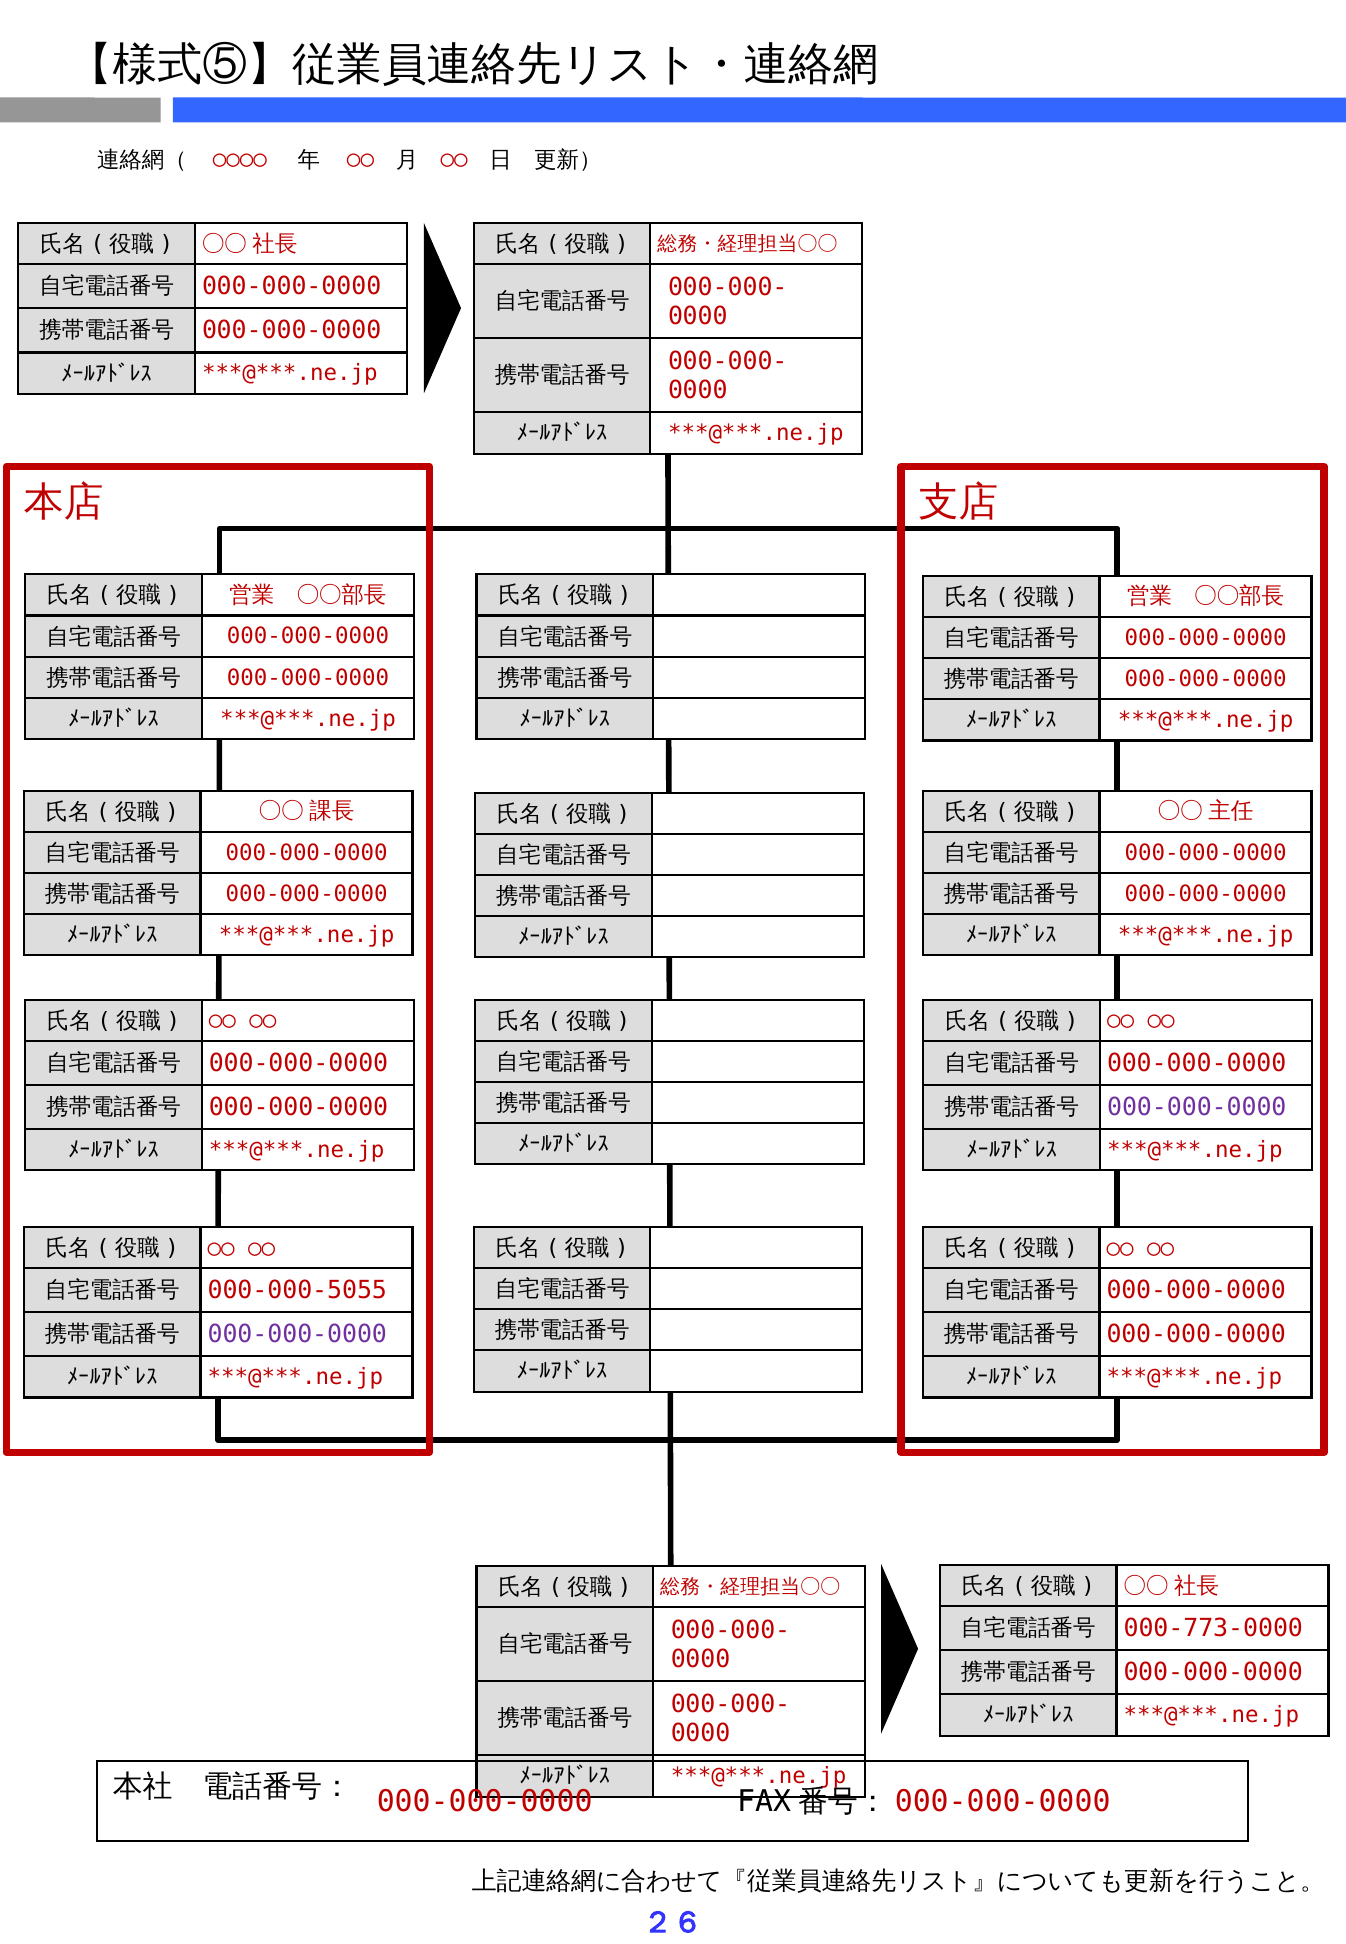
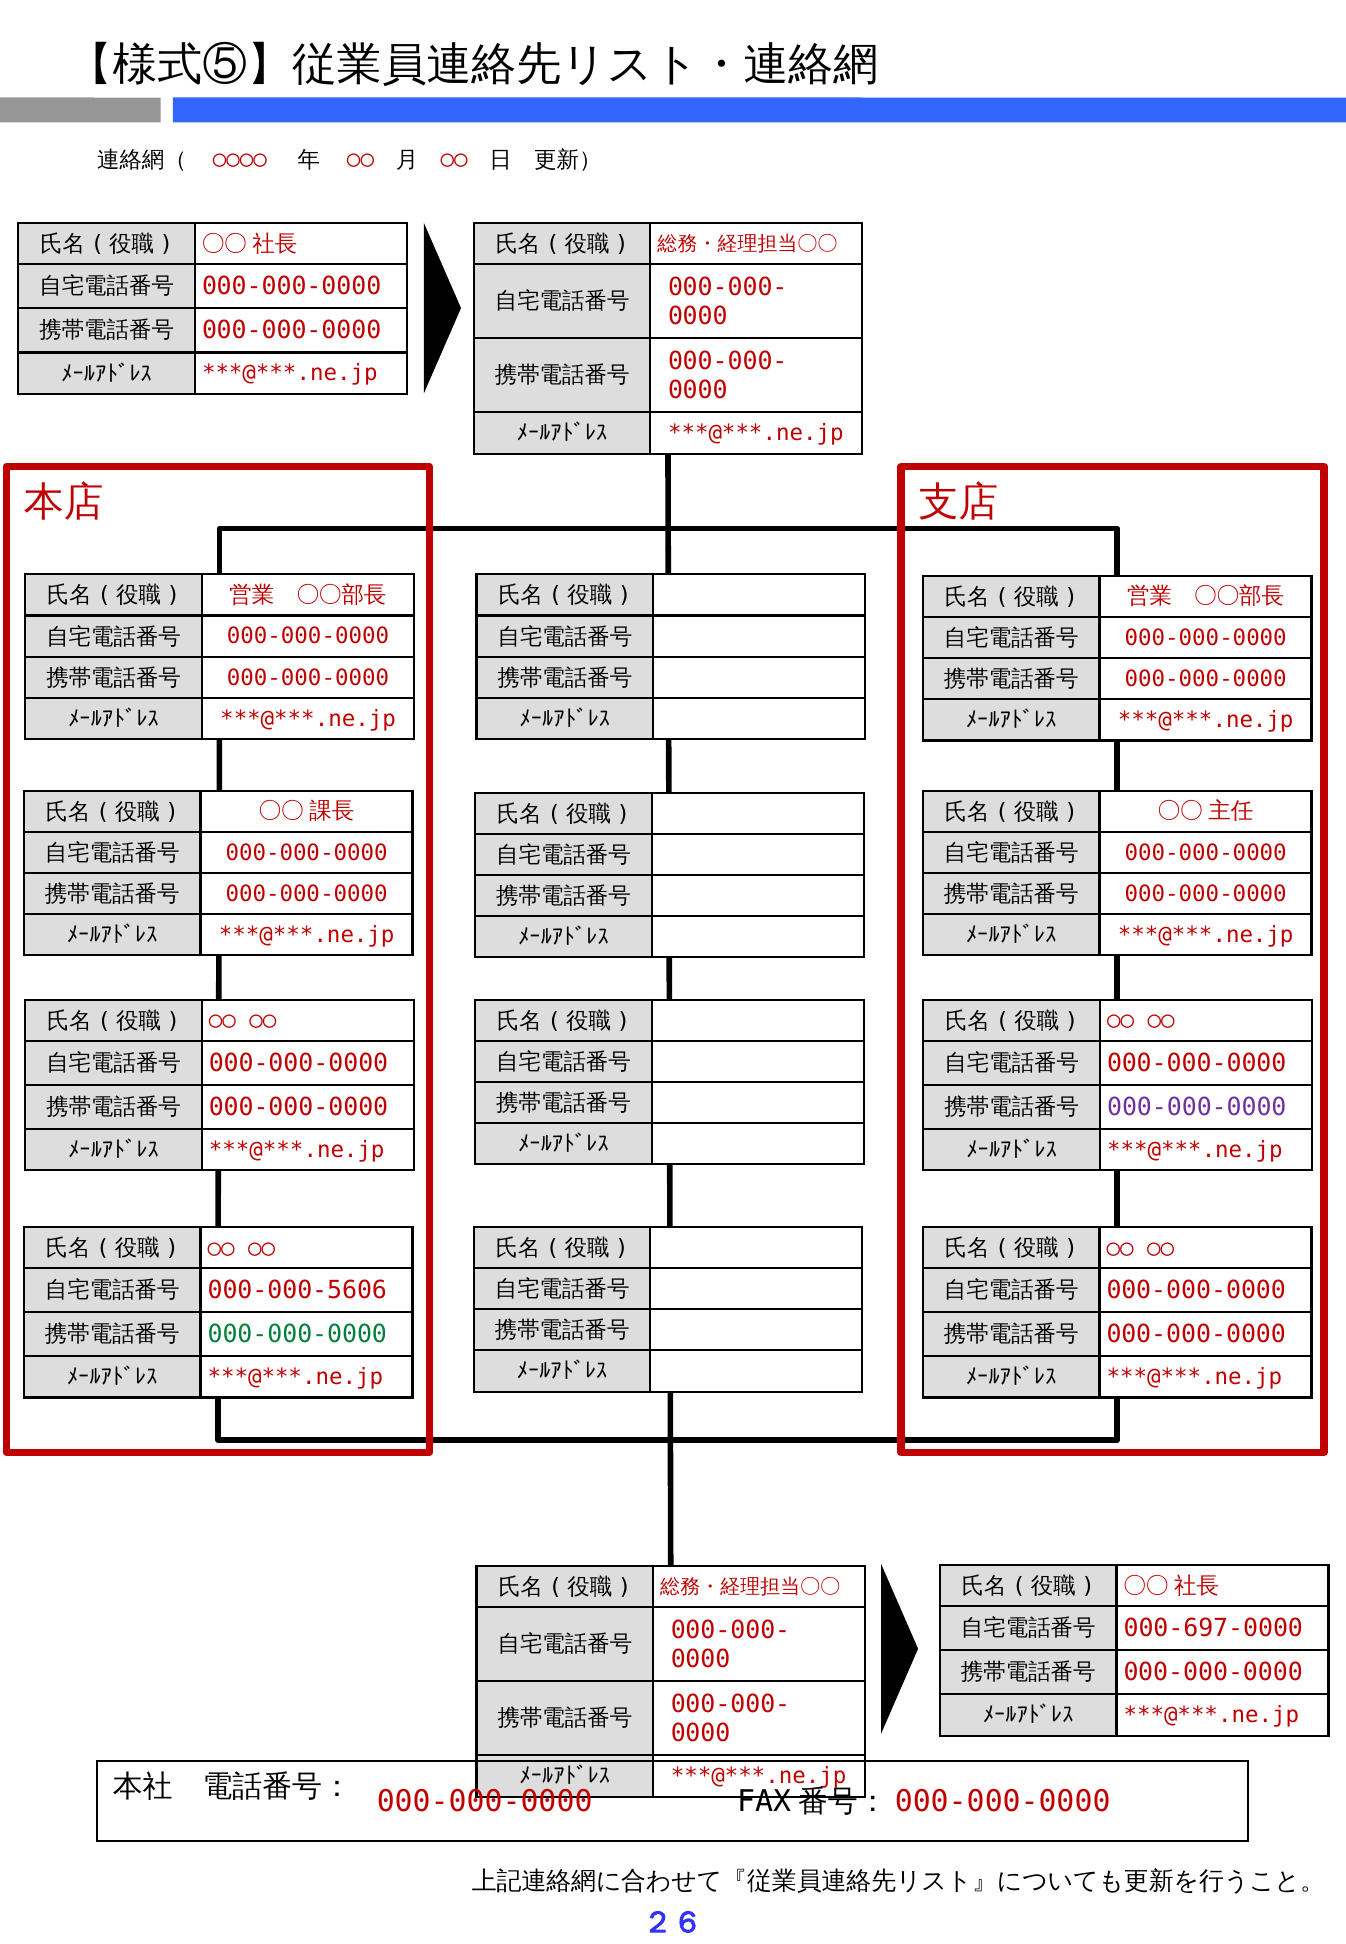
000-000-5055: 000-000-5055 -> 000-000-5606
000-000-0000 at (297, 1335) colour: purple -> green
000-773-0000: 000-773-0000 -> 000-697-0000
